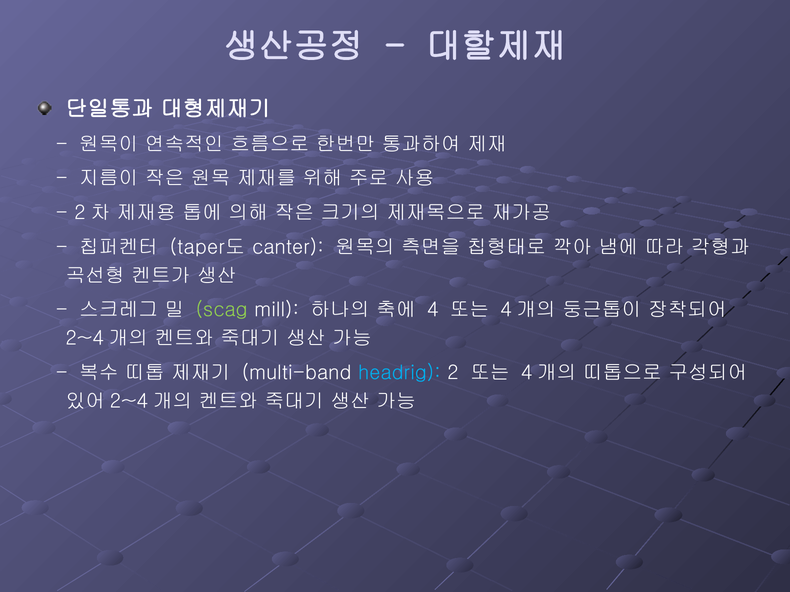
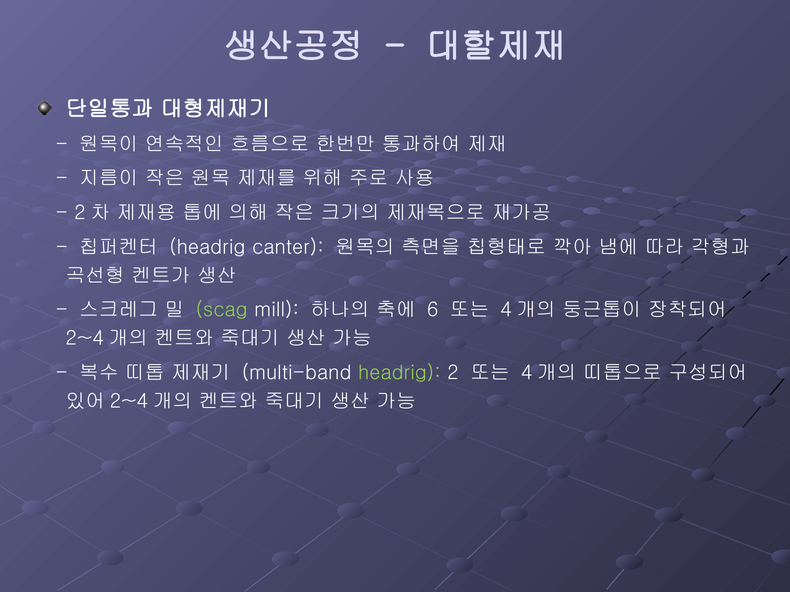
taper도 at (207, 247): taper도 -> headrig
4: 4 -> 6
headrig at (399, 373) colour: light blue -> light green
